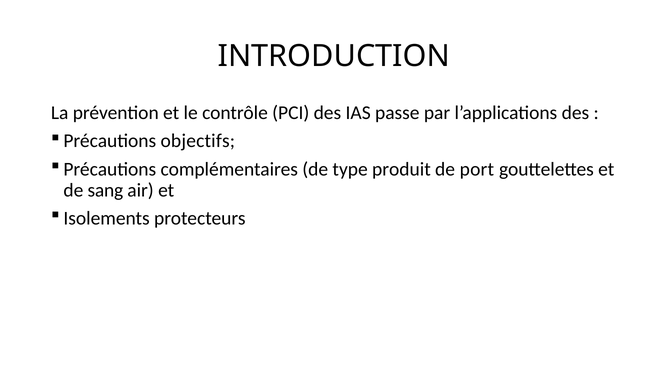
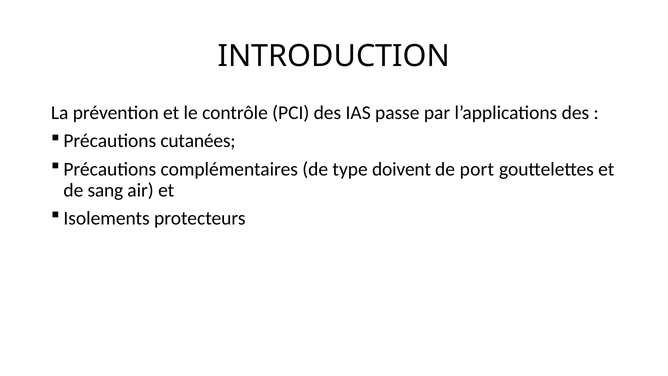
objectifs: objectifs -> cutanées
produit: produit -> doivent
